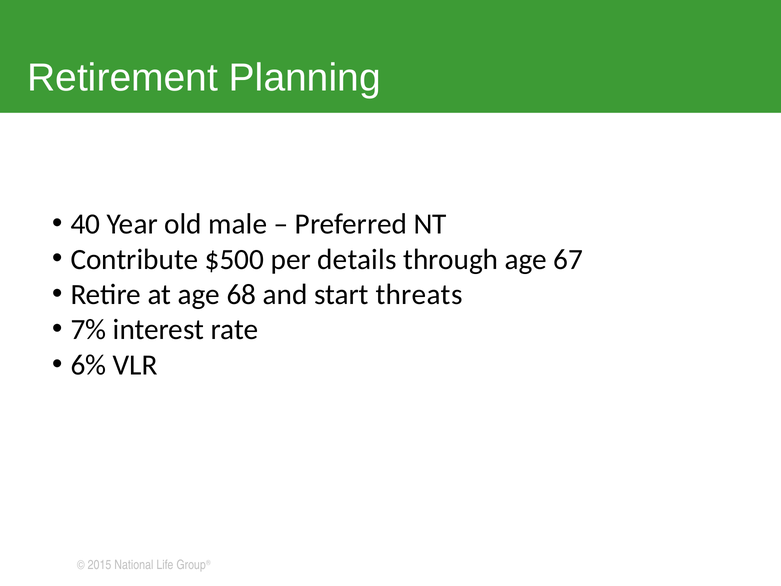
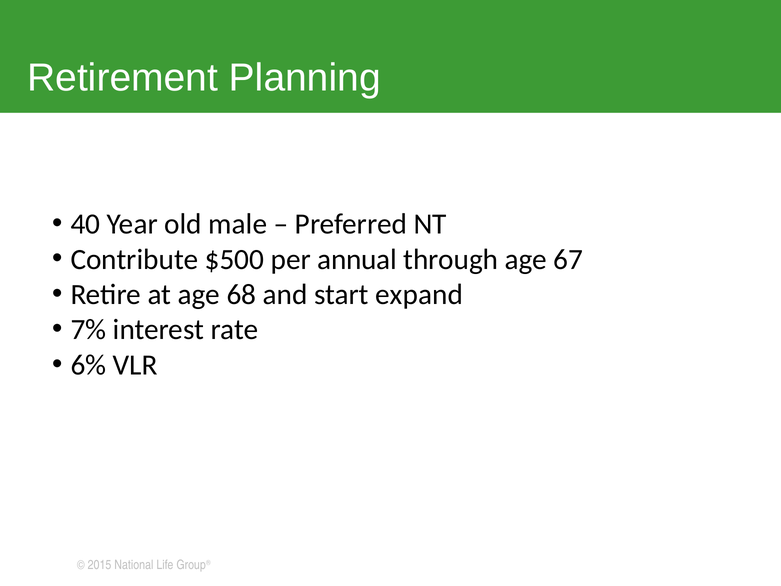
details: details -> annual
threats: threats -> expand
